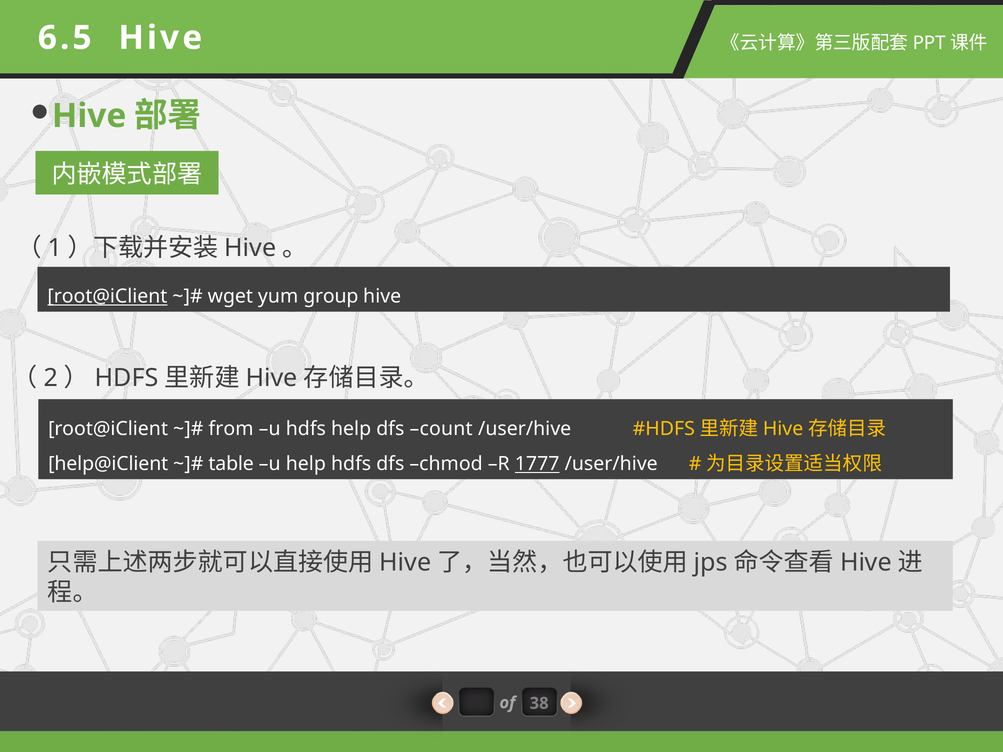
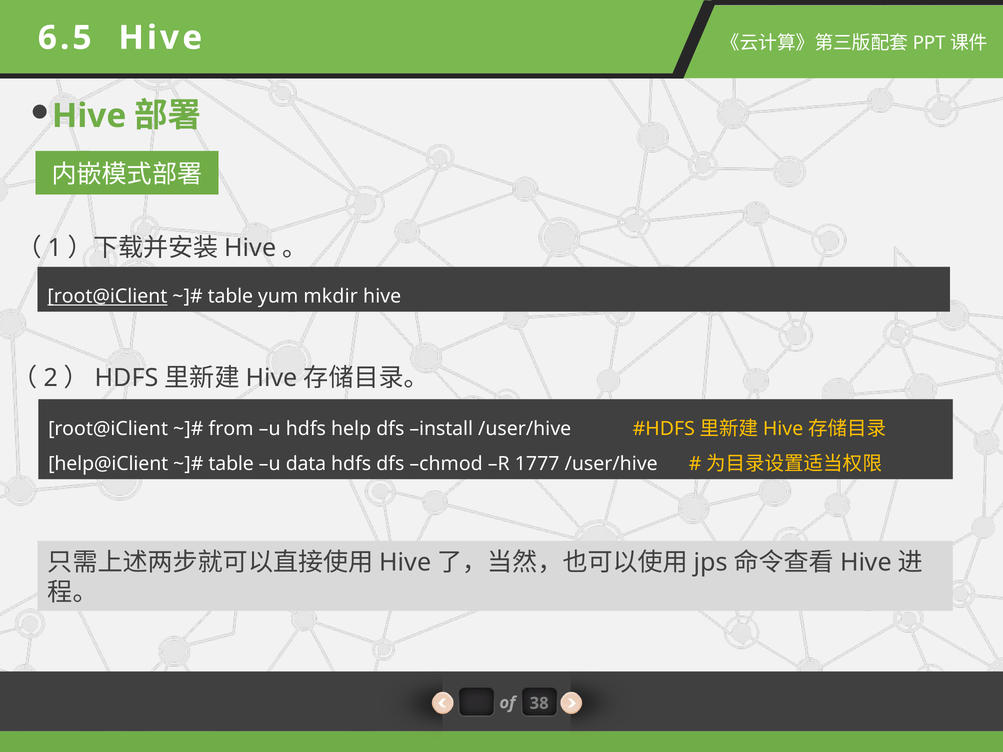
wget at (230, 297): wget -> table
group: group -> mkdir
count: count -> install
u help: help -> data
1777 underline: present -> none
